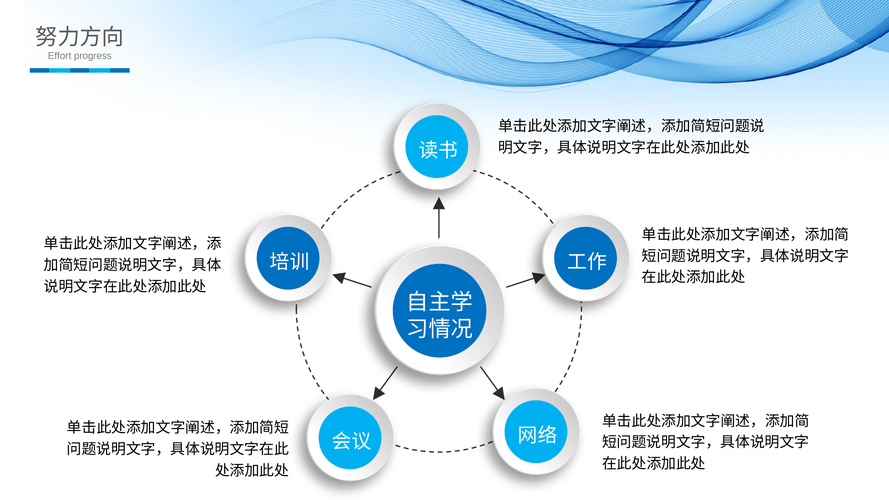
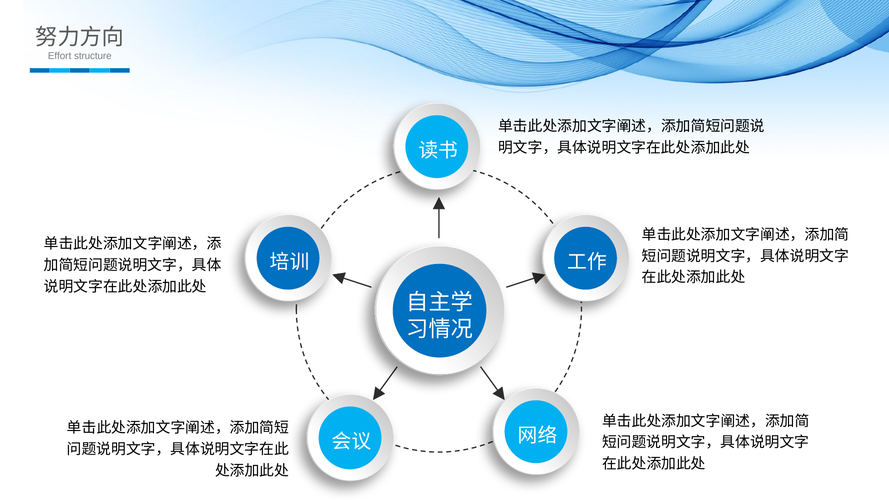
progress: progress -> structure
